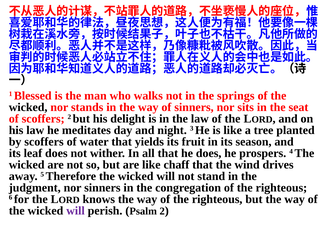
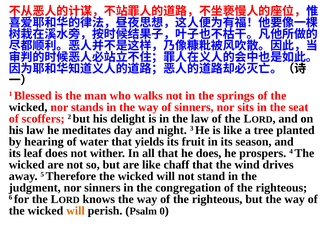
by scoffers: scoffers -> hearing
will at (76, 211) colour: purple -> orange
Psalm 2: 2 -> 0
